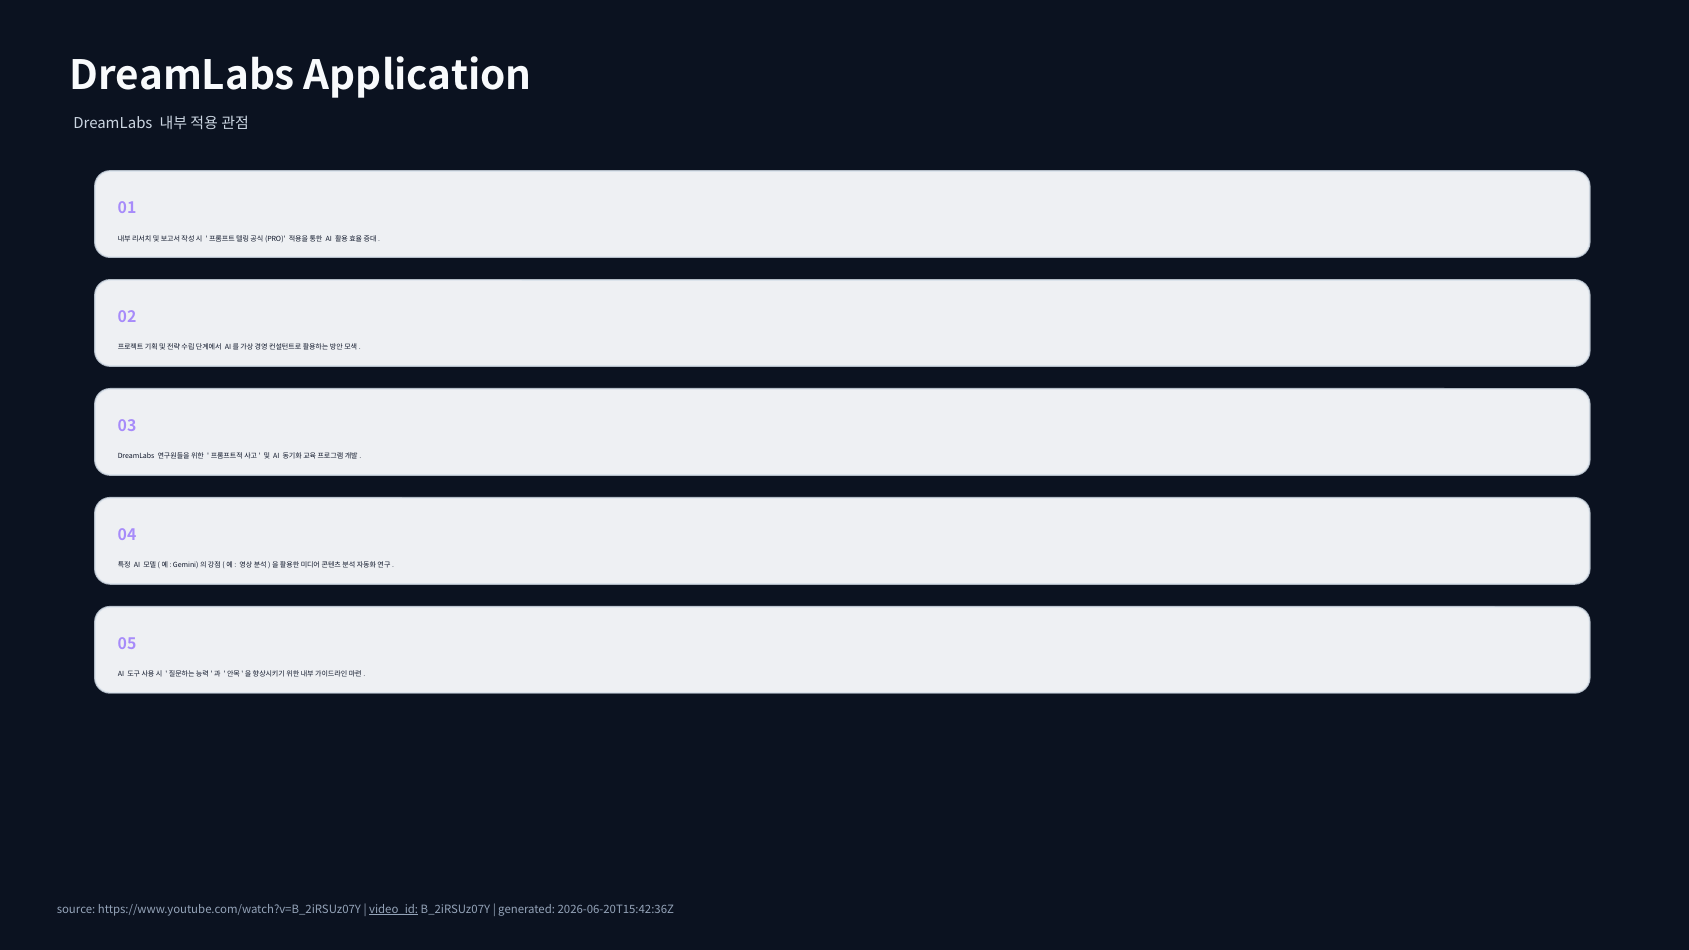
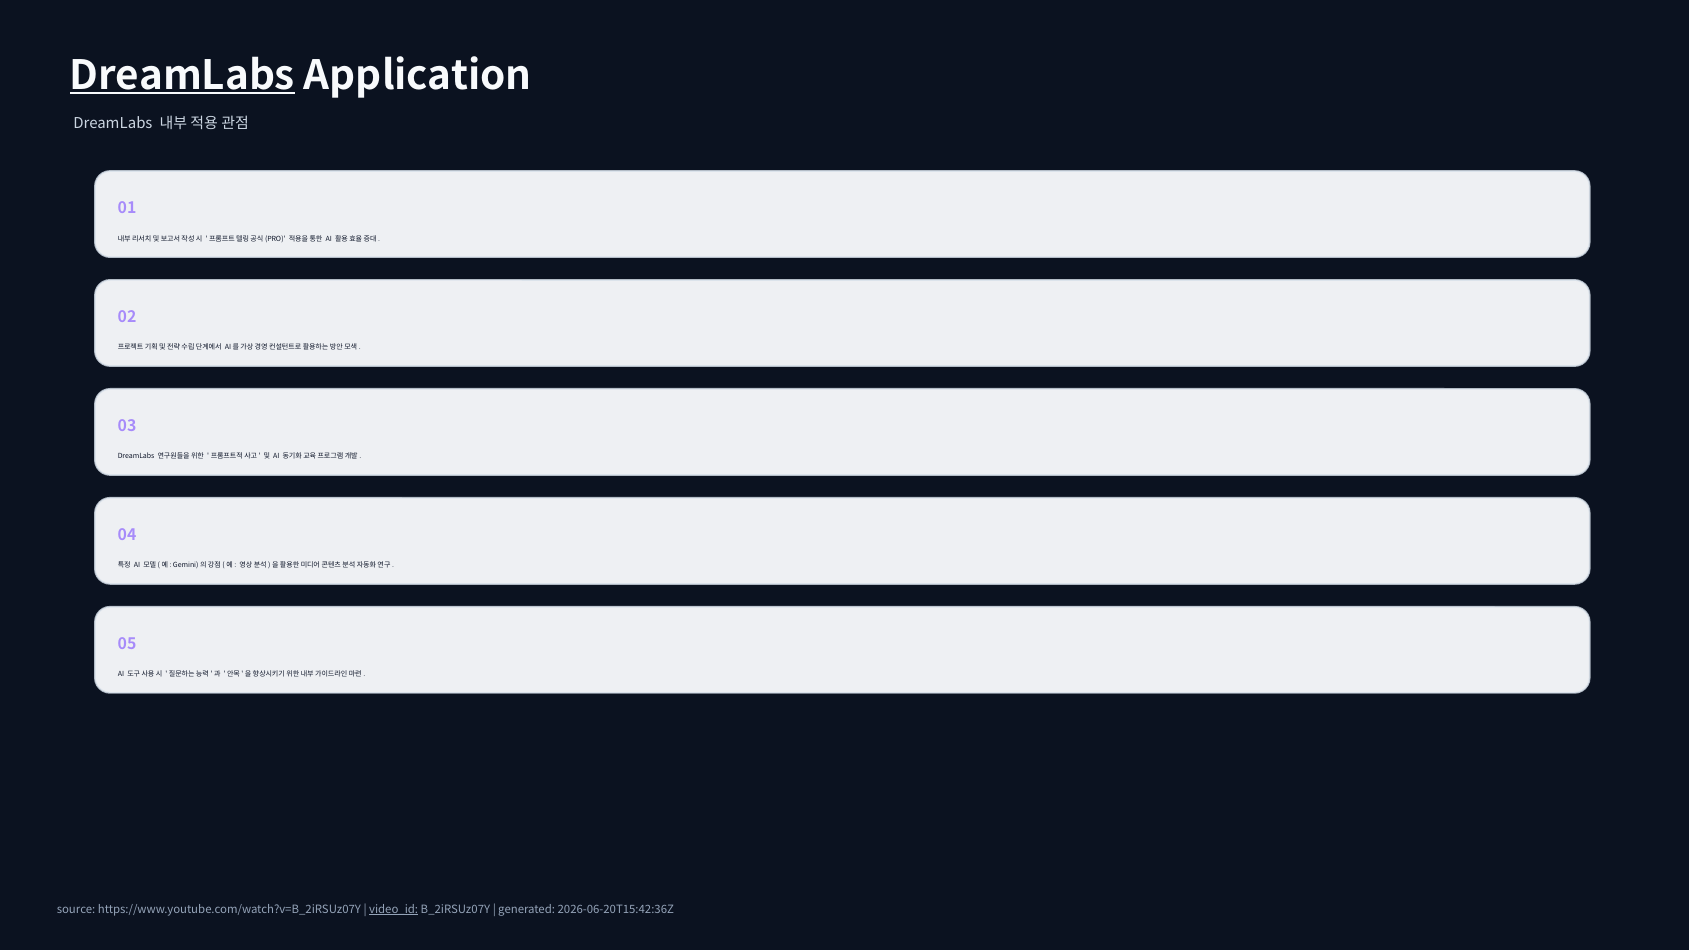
DreamLabs at (182, 76) underline: none -> present
